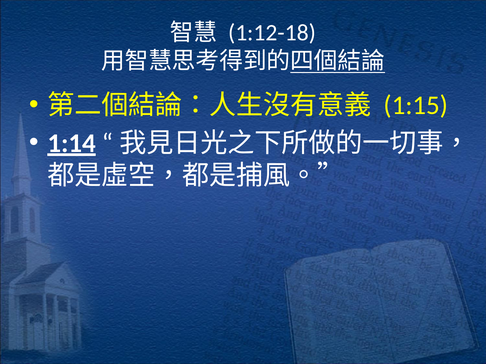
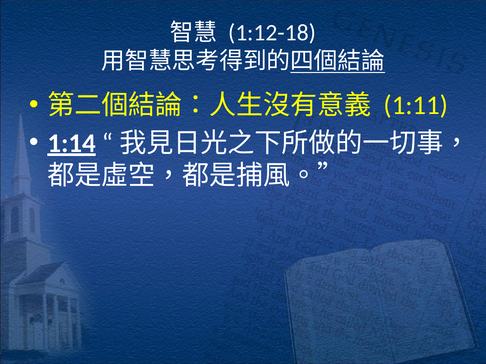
1:15: 1:15 -> 1:11
